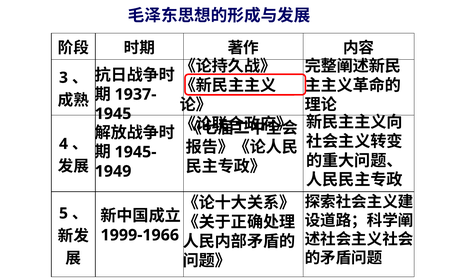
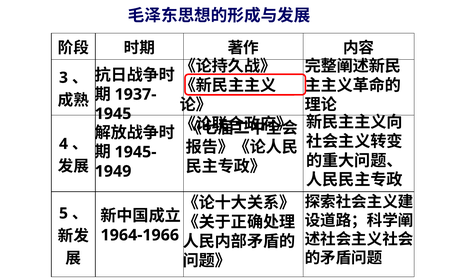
1999-1966: 1999-1966 -> 1964-1966
